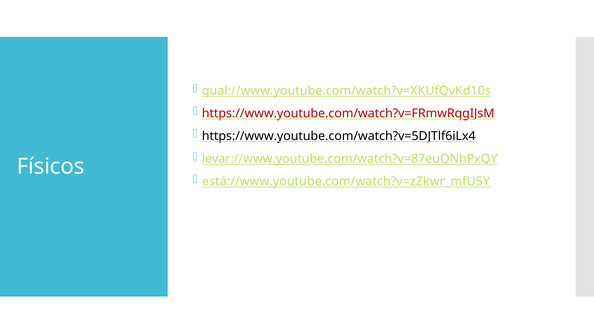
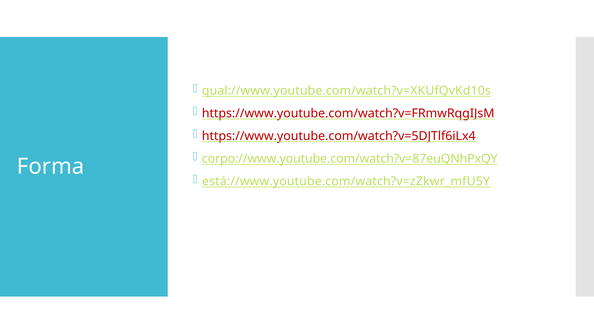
https://www.youtube.com/watch?v=5DJTlf6iLx4 colour: black -> red
levar://www.youtube.com/watch?v=87euQNhPxQY: levar://www.youtube.com/watch?v=87euQNhPxQY -> corpo://www.youtube.com/watch?v=87euQNhPxQY
Físicos: Físicos -> Forma
